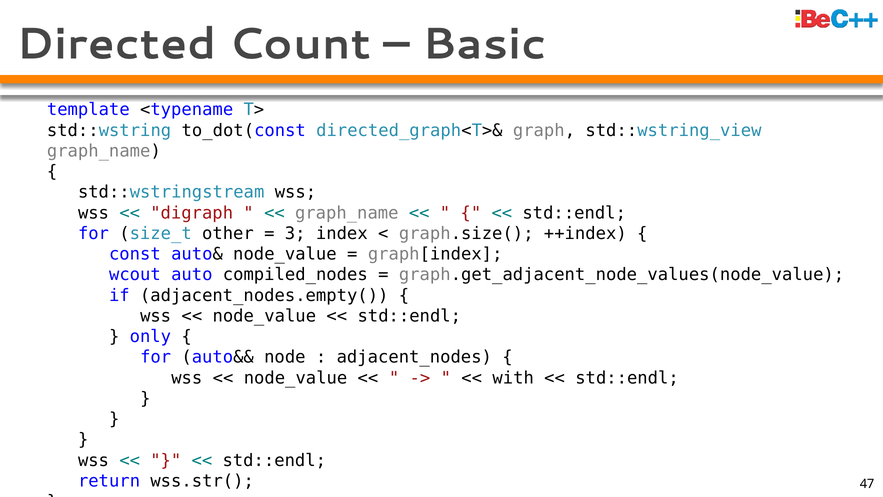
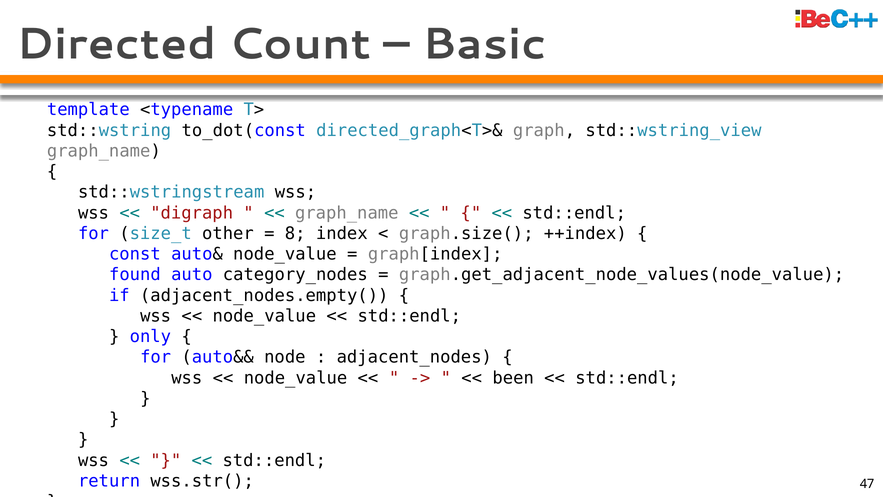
3: 3 -> 8
wcout: wcout -> found
compiled_nodes: compiled_nodes -> category_nodes
with: with -> been
